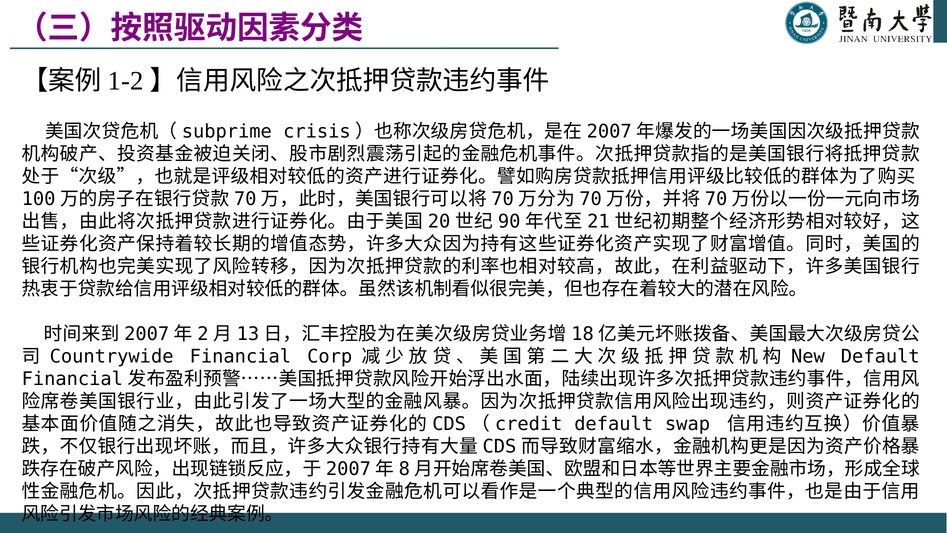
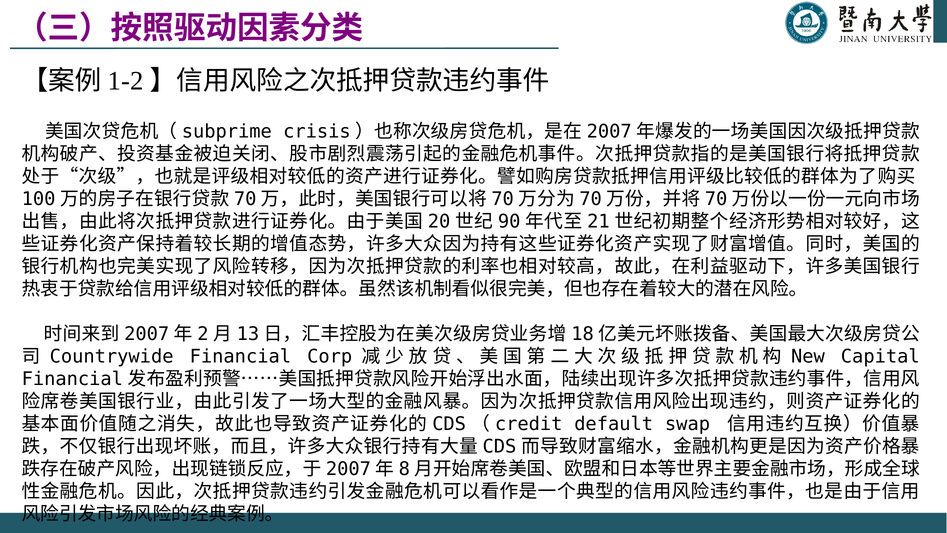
Default at (880, 356): Default -> Capital
